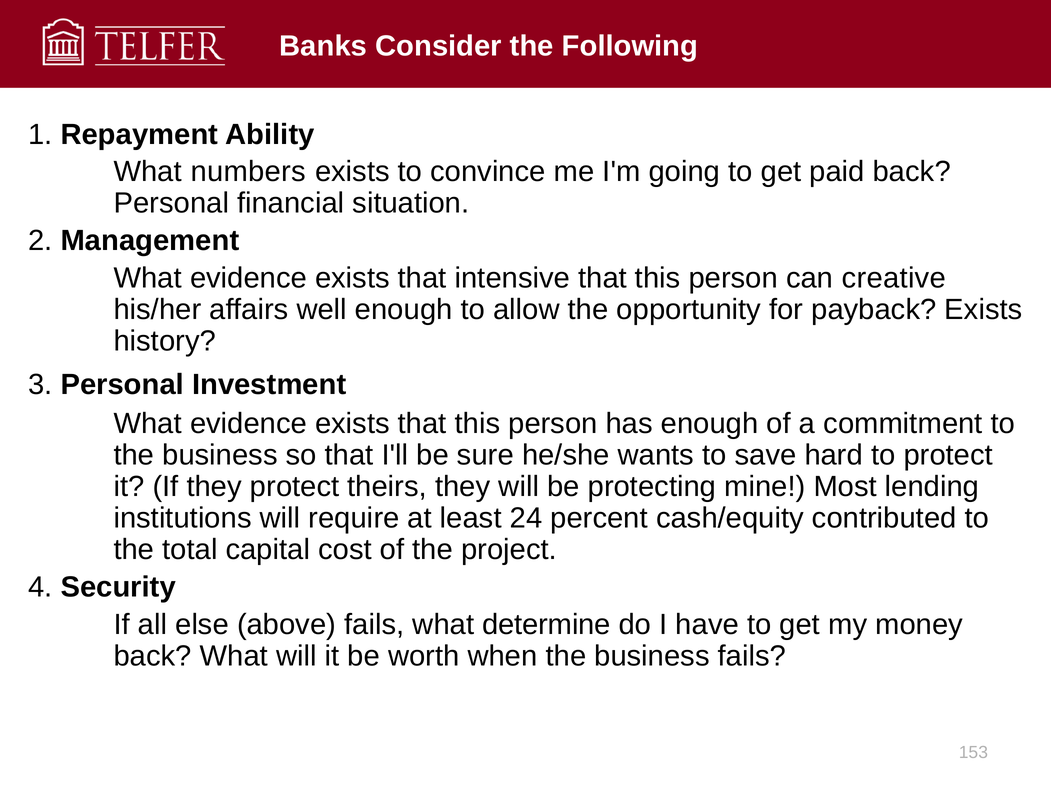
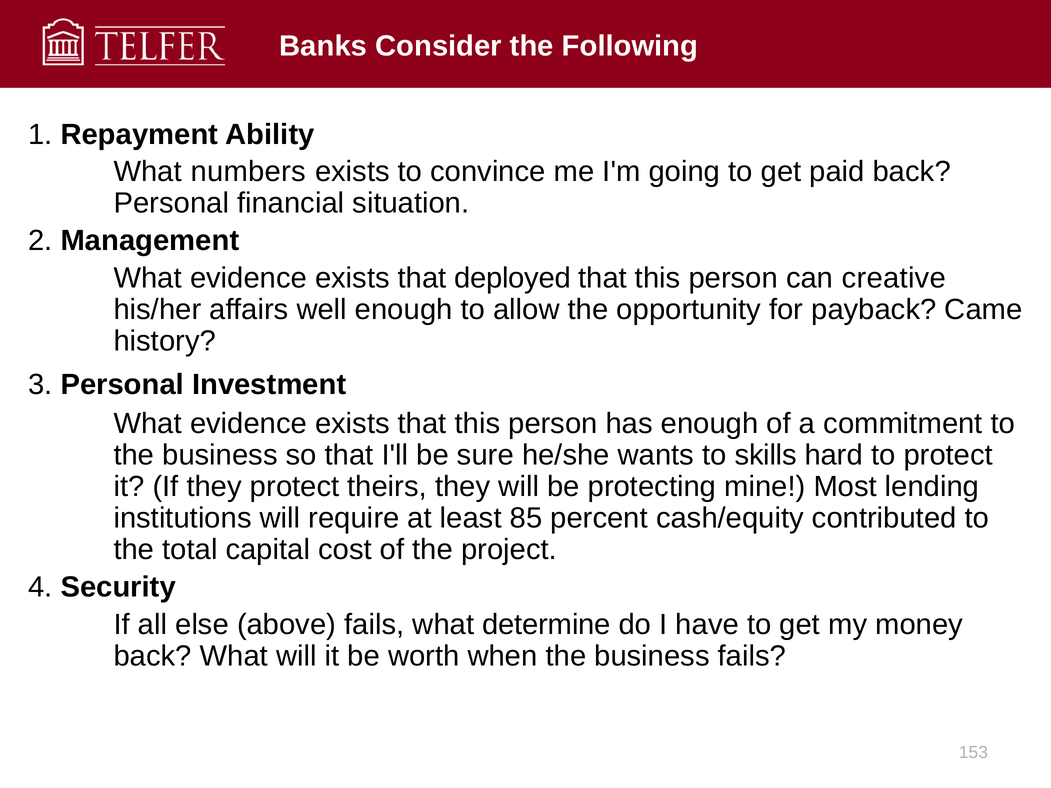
intensive: intensive -> deployed
payback Exists: Exists -> Came
save: save -> skills
24: 24 -> 85
